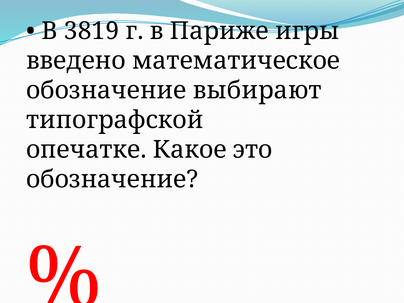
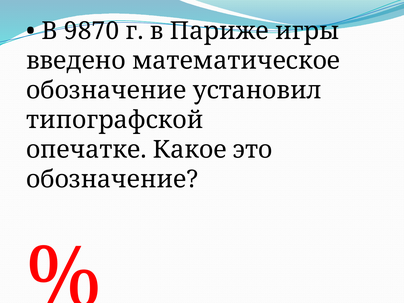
3819: 3819 -> 9870
выбирают: выбирают -> установил
